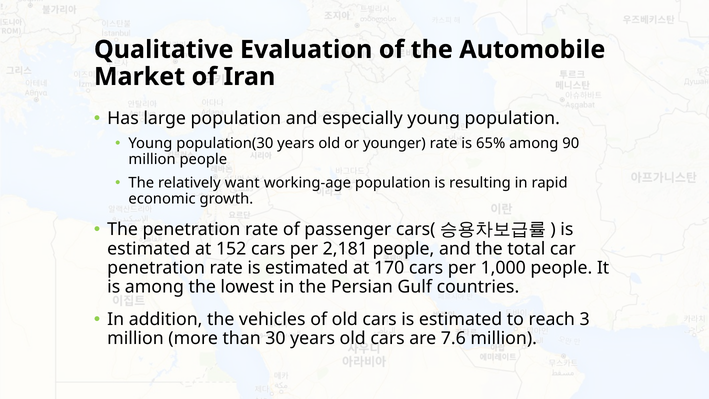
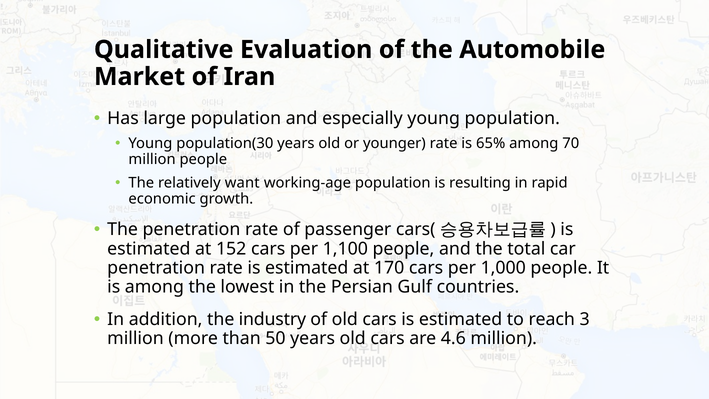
90: 90 -> 70
2,181: 2,181 -> 1,100
vehicles: vehicles -> industry
30: 30 -> 50
7.6: 7.6 -> 4.6
